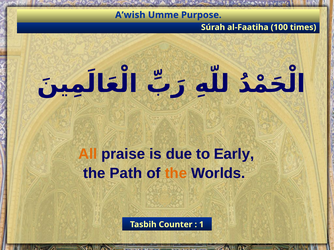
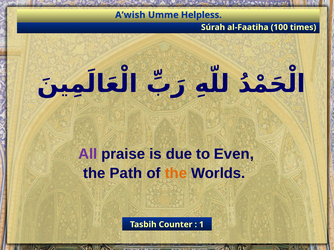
Purpose: Purpose -> Helpless
All colour: orange -> purple
Early: Early -> Even
